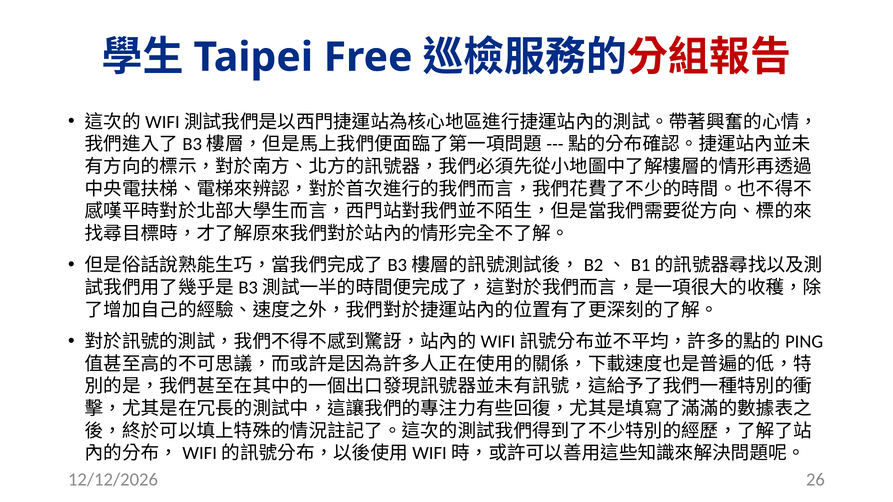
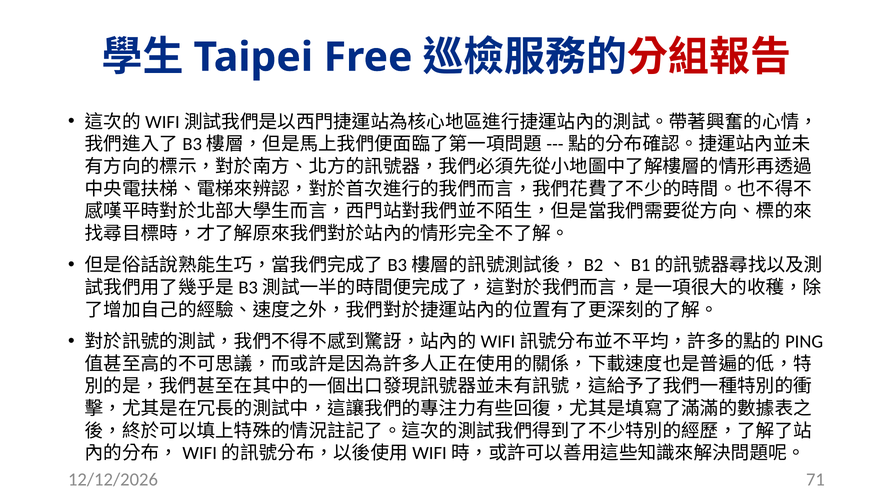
26: 26 -> 71
